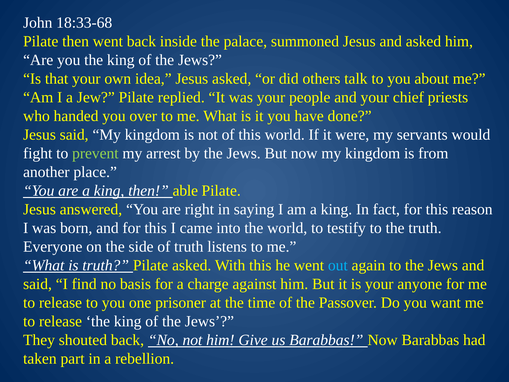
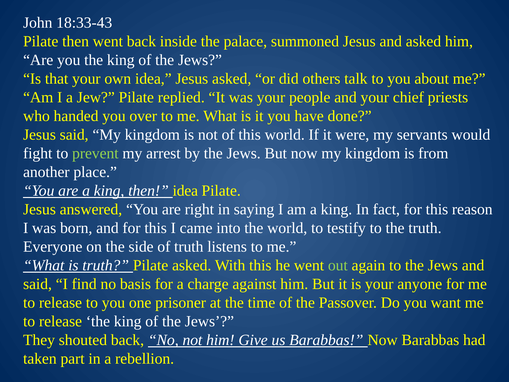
18:33-68: 18:33-68 -> 18:33-43
then able: able -> idea
out colour: light blue -> light green
